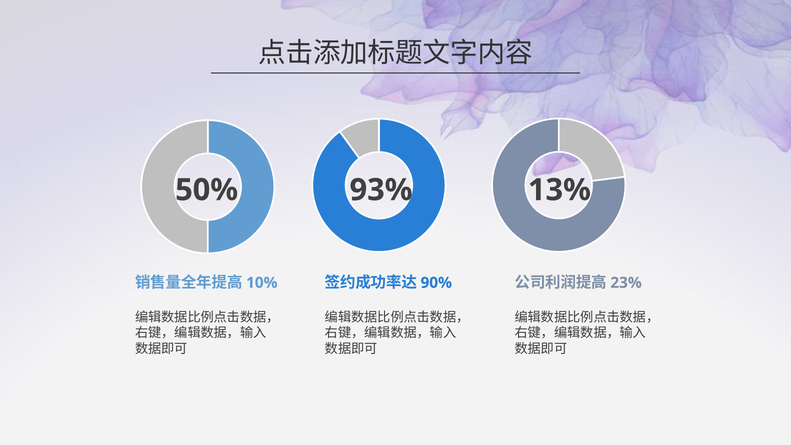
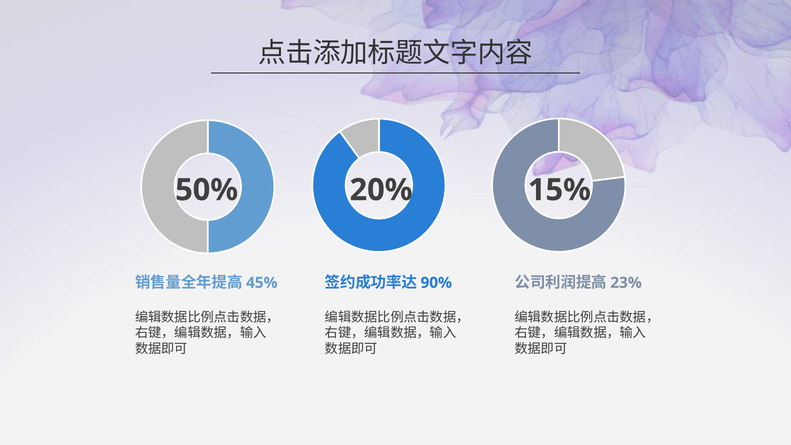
93%: 93% -> 20%
13%: 13% -> 15%
10%: 10% -> 45%
